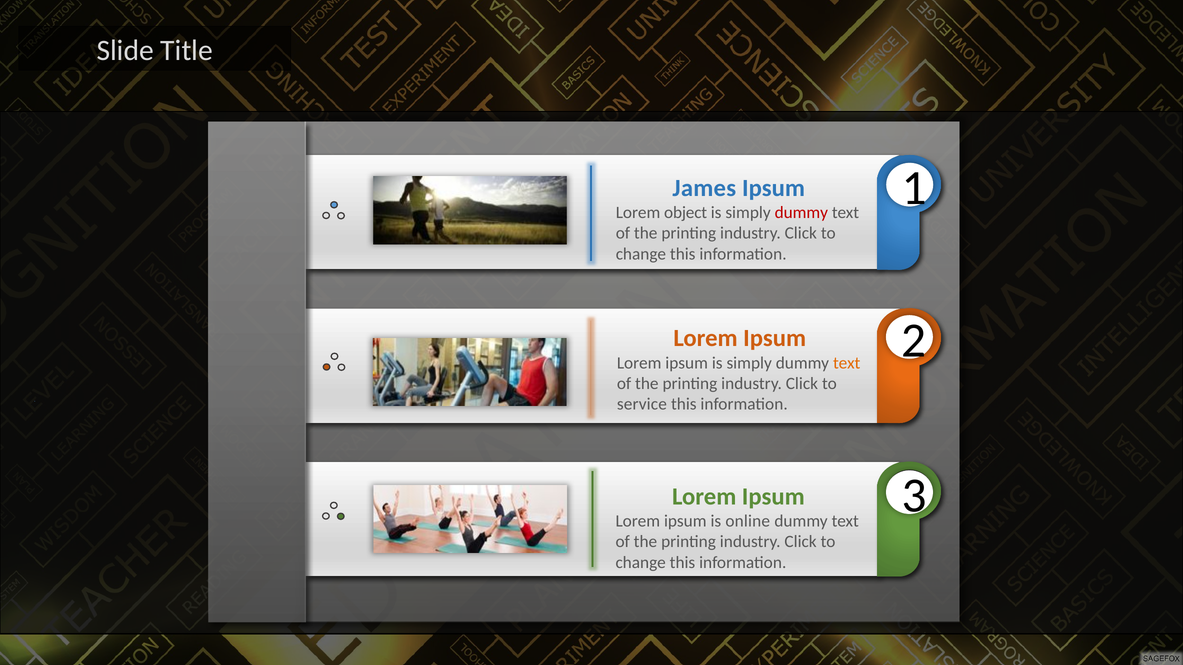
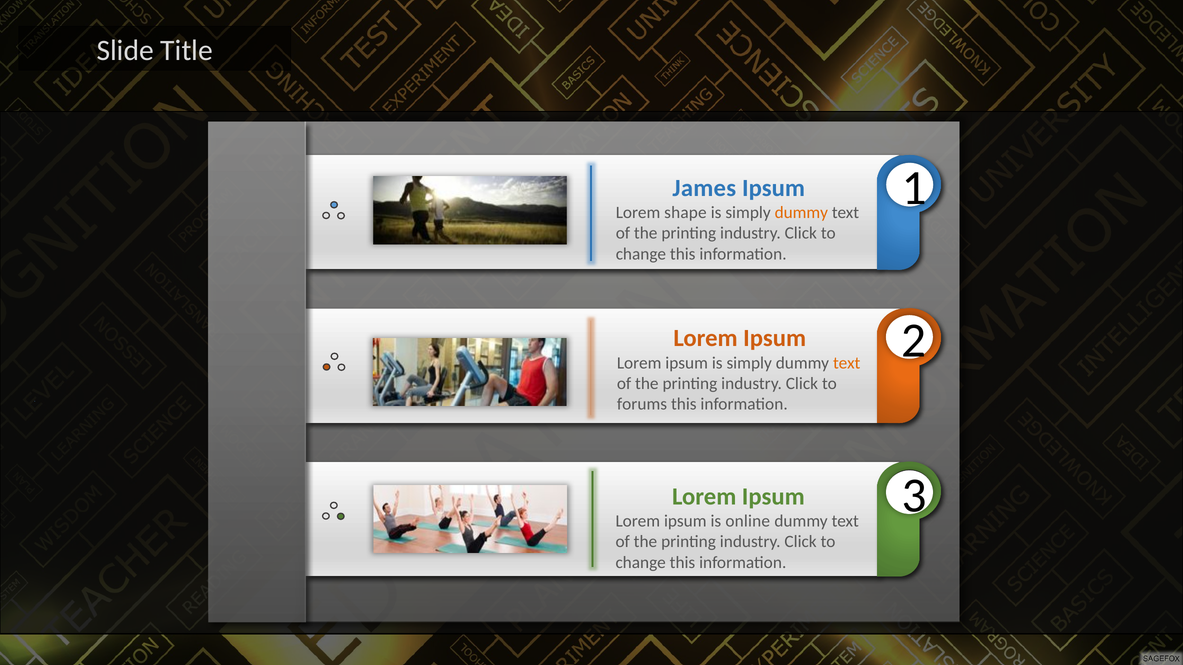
object: object -> shape
dummy at (801, 213) colour: red -> orange
service: service -> forums
